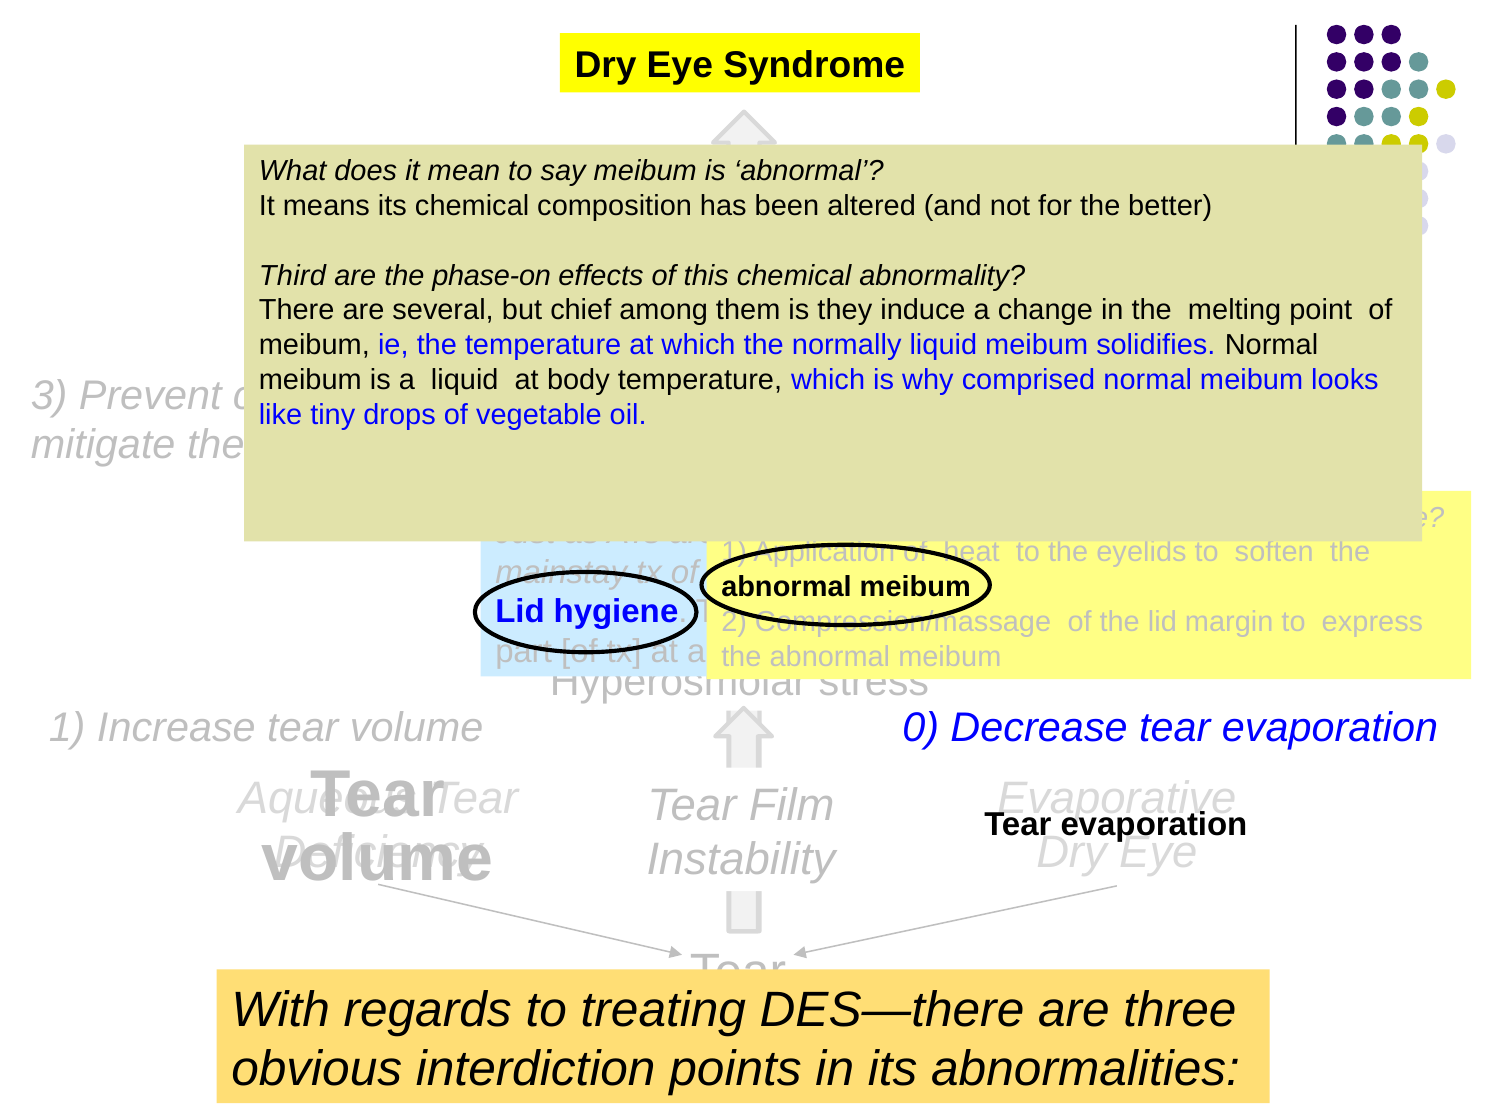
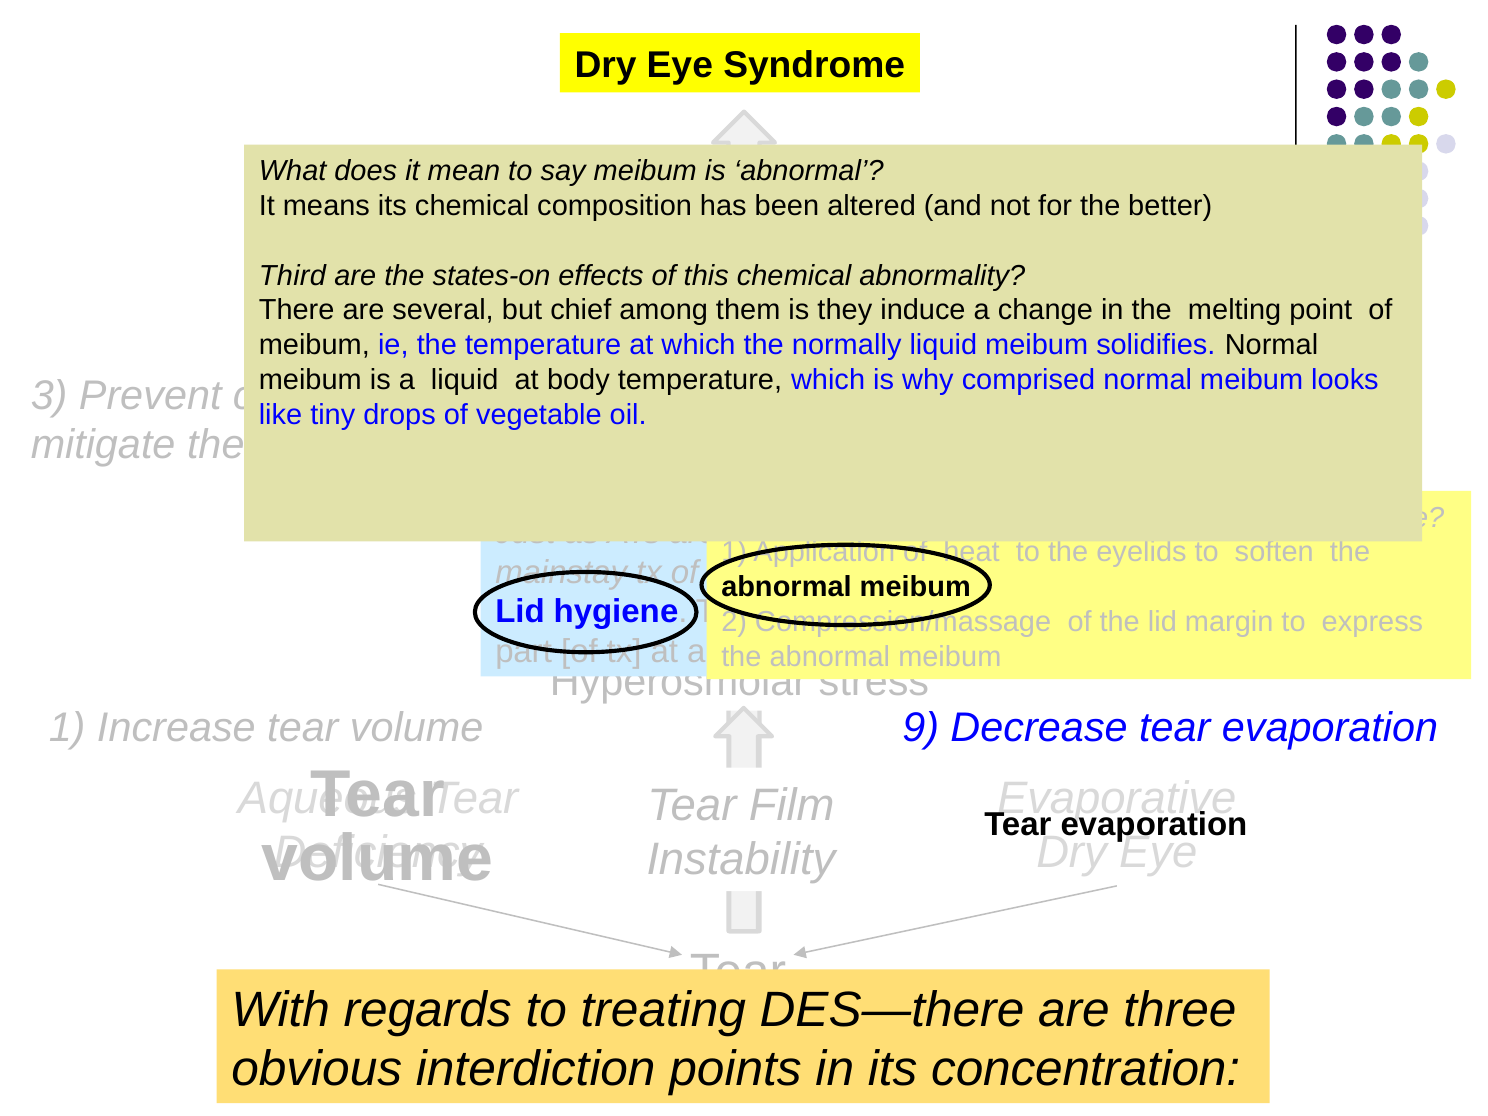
phase-on: phase-on -> states-on
0: 0 -> 9
abnormalities: abnormalities -> concentration
